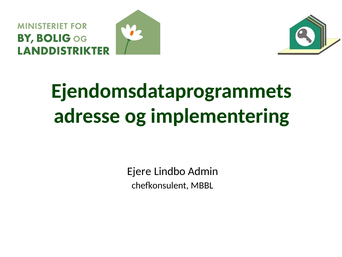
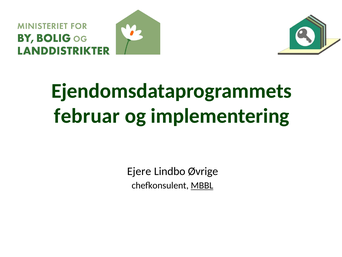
adresse: adresse -> februar
Admin: Admin -> Øvrige
MBBL underline: none -> present
